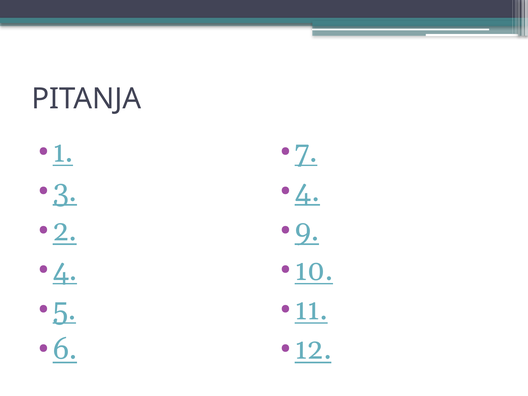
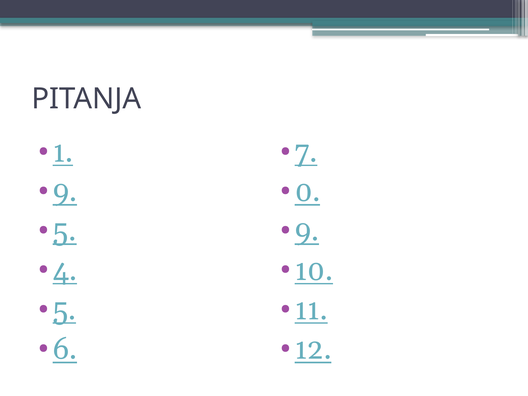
3 at (65, 192): 3 -> 9
4 at (307, 192): 4 -> 0
2 at (65, 231): 2 -> 5
